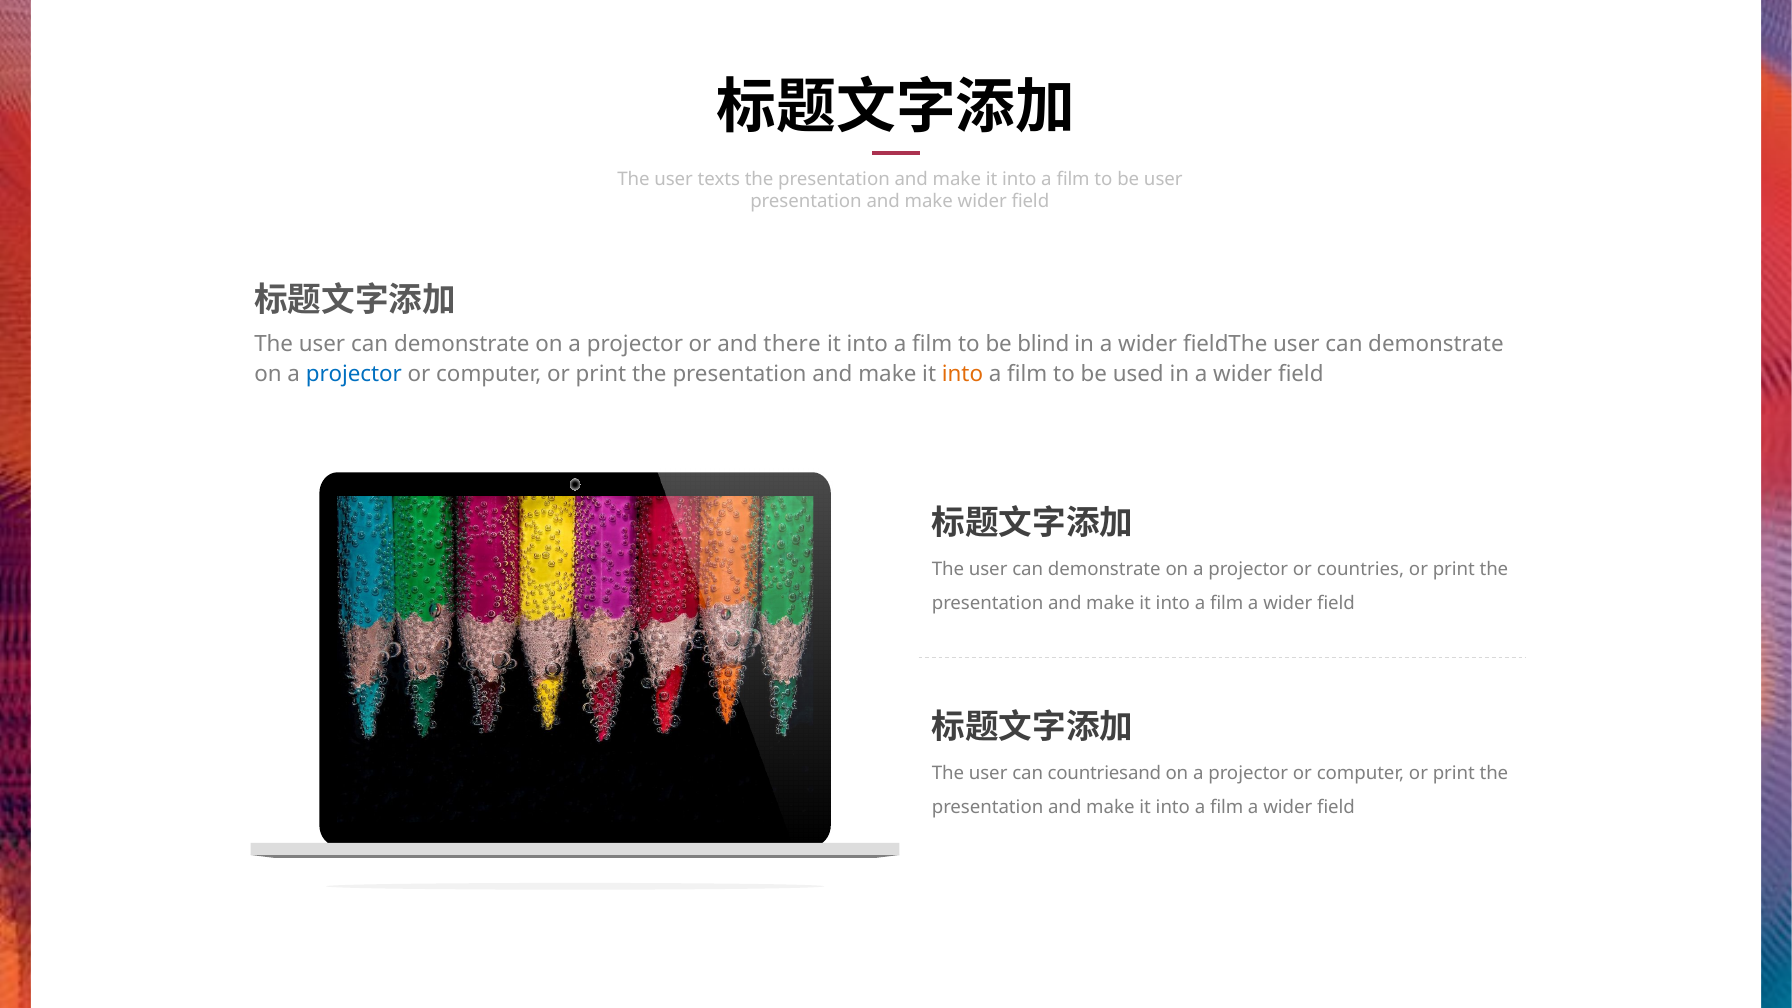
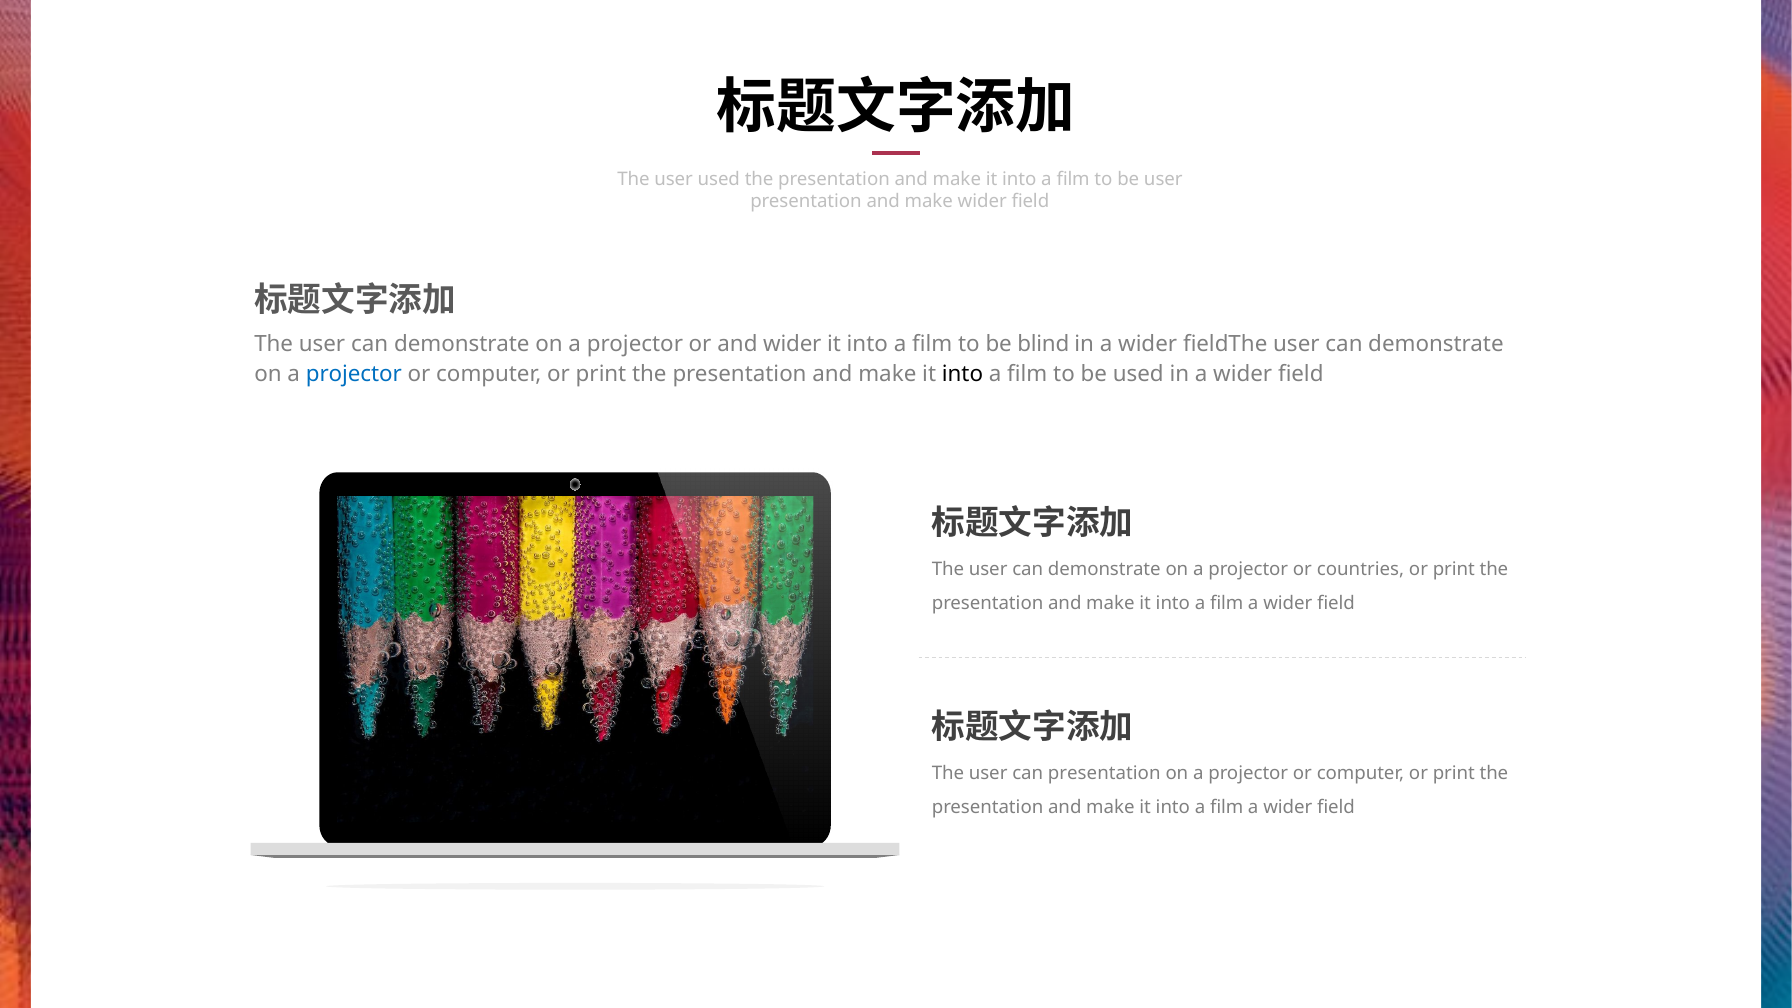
user texts: texts -> used
and there: there -> wider
into at (962, 375) colour: orange -> black
can countriesand: countriesand -> presentation
